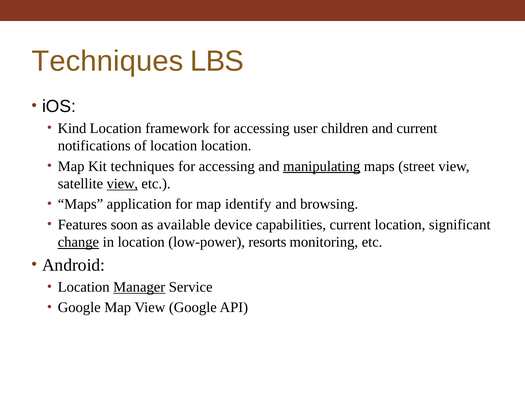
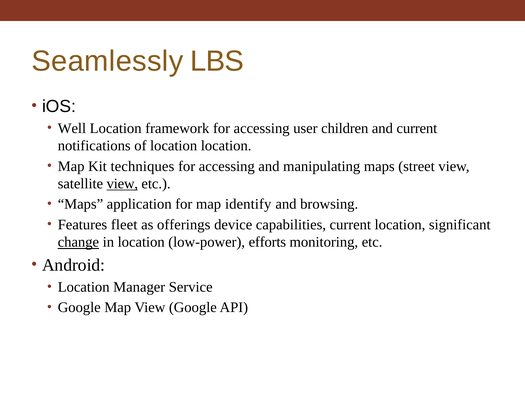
Techniques at (108, 61): Techniques -> Seamlessly
Kind: Kind -> Well
manipulating underline: present -> none
soon: soon -> fleet
available: available -> offerings
resorts: resorts -> efforts
Manager underline: present -> none
